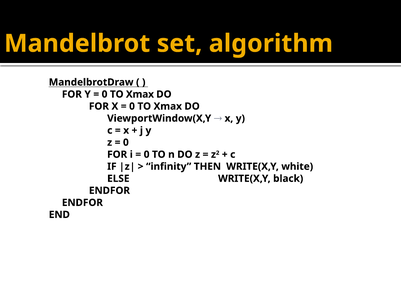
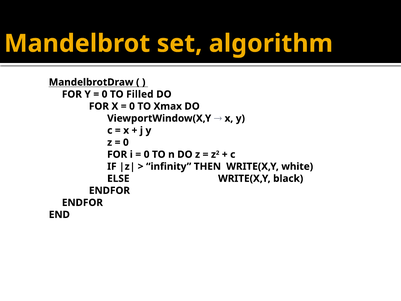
Xmax at (140, 94): Xmax -> Filled
